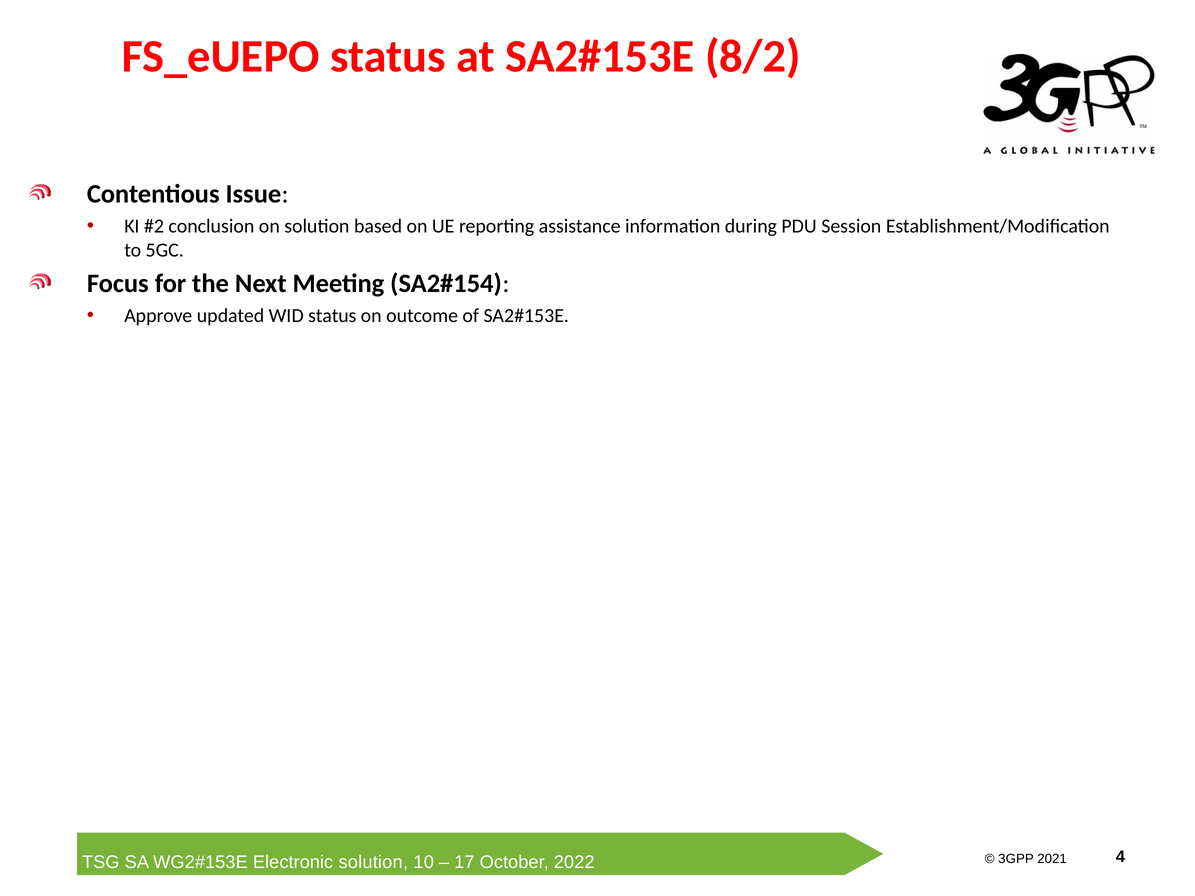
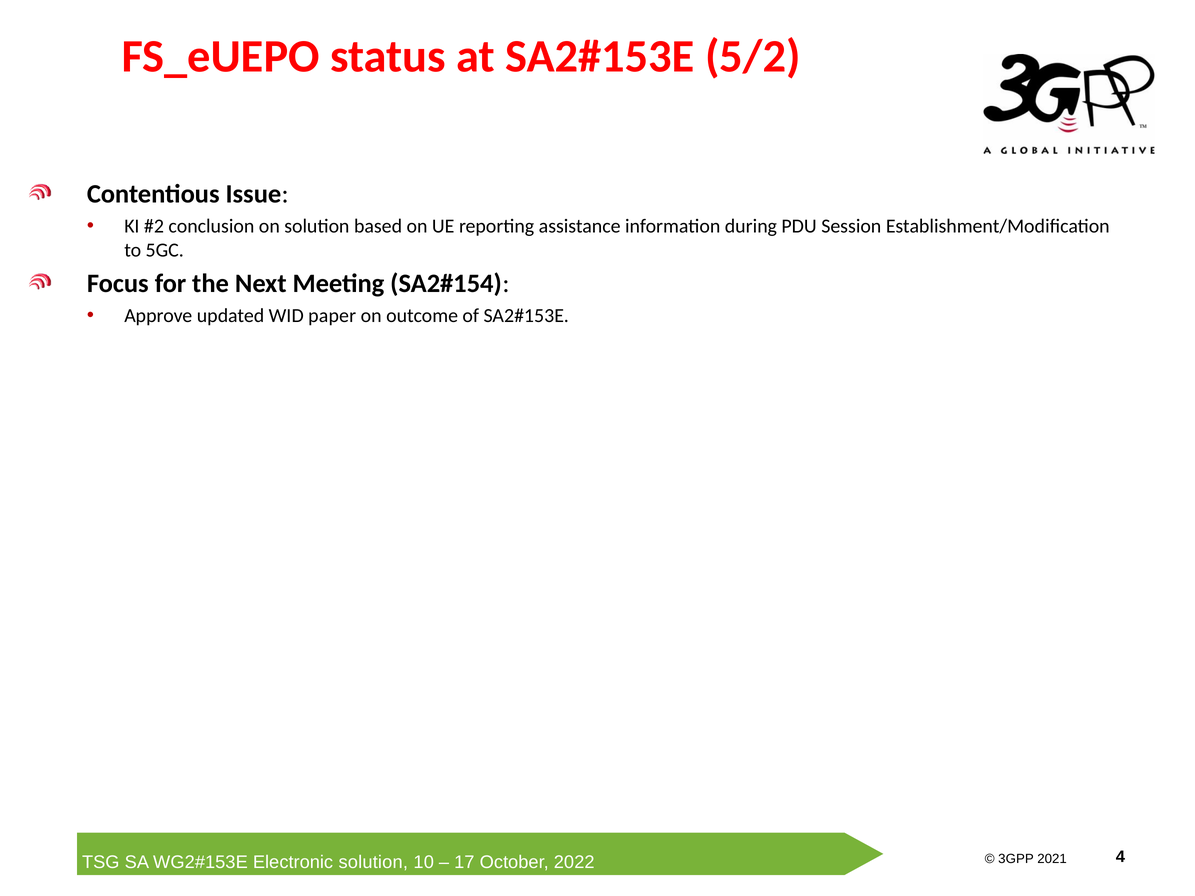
8/2: 8/2 -> 5/2
WID status: status -> paper
